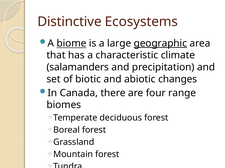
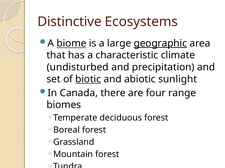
salamanders: salamanders -> undisturbed
biotic underline: none -> present
changes: changes -> sunlight
